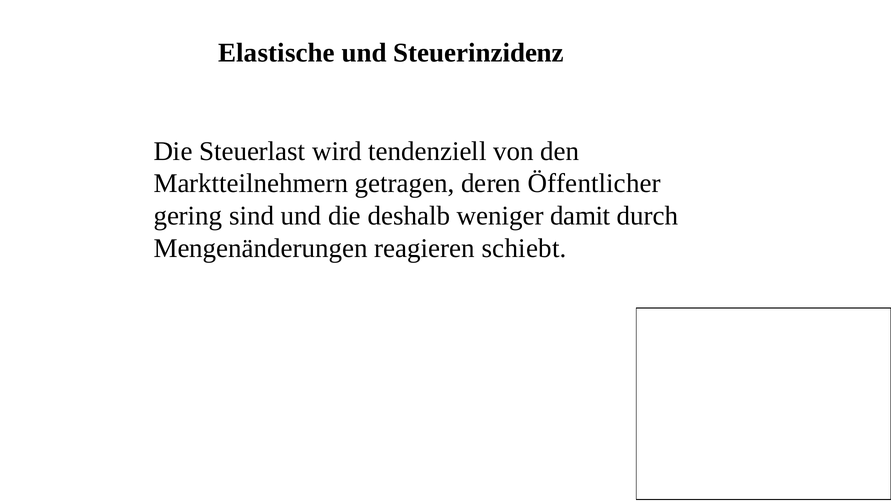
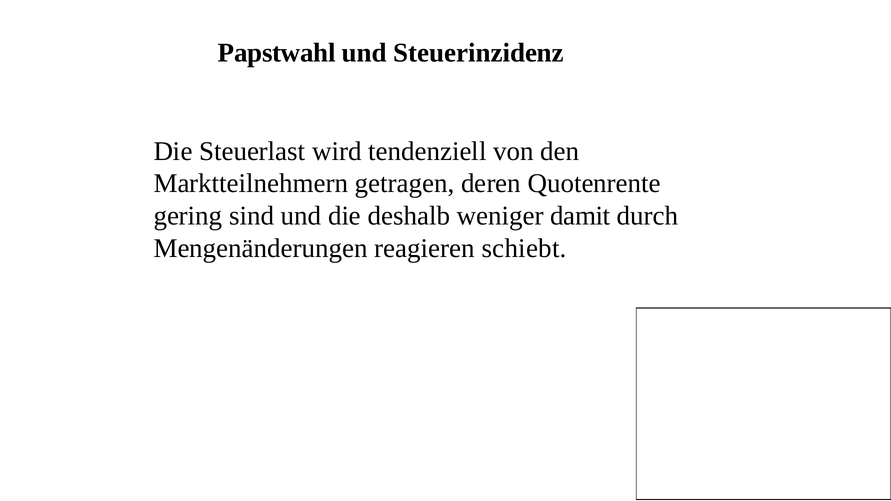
Elastische: Elastische -> Papstwahl
Öffentlicher: Öffentlicher -> Quotenrente
